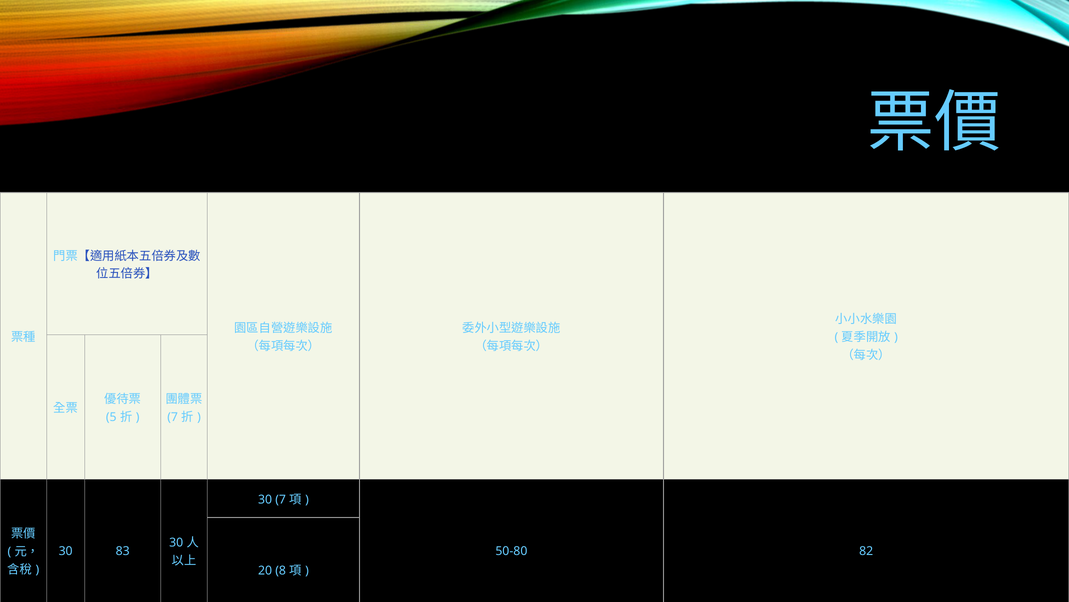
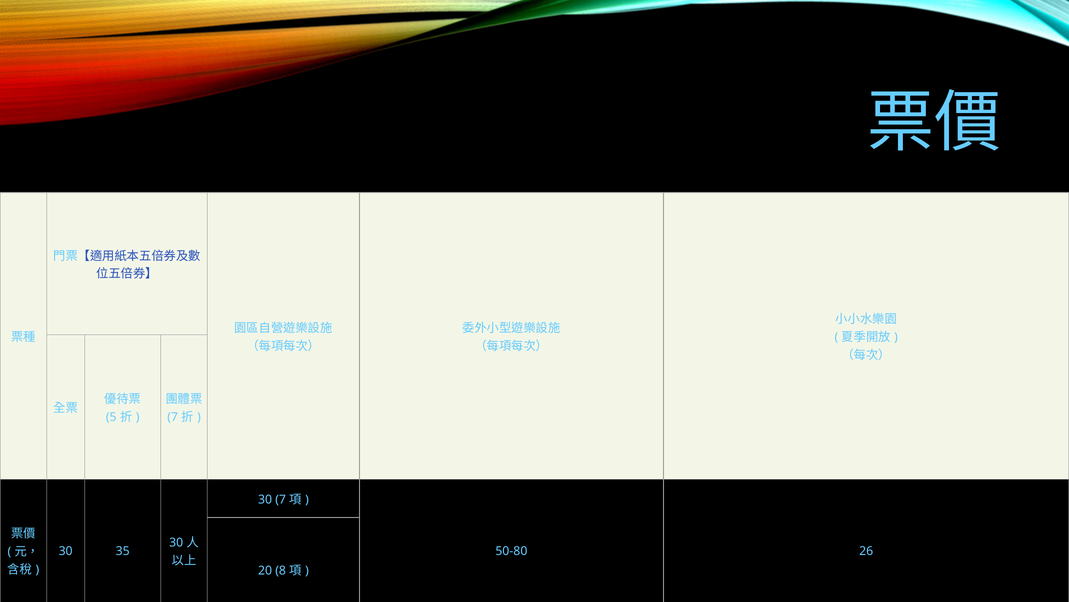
83: 83 -> 35
82: 82 -> 26
